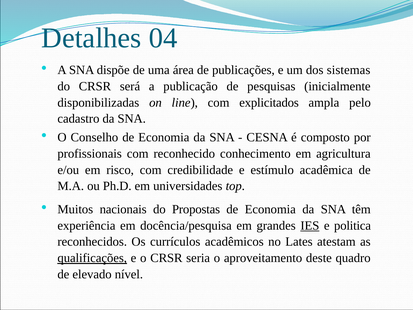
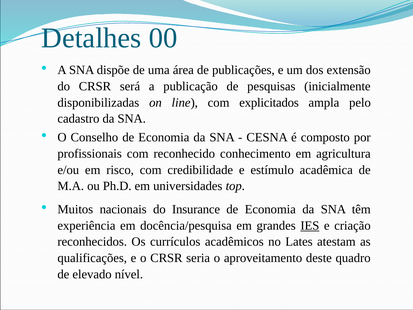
04: 04 -> 00
sistemas: sistemas -> extensão
Propostas: Propostas -> Insurance
politica: politica -> criação
qualificações underline: present -> none
